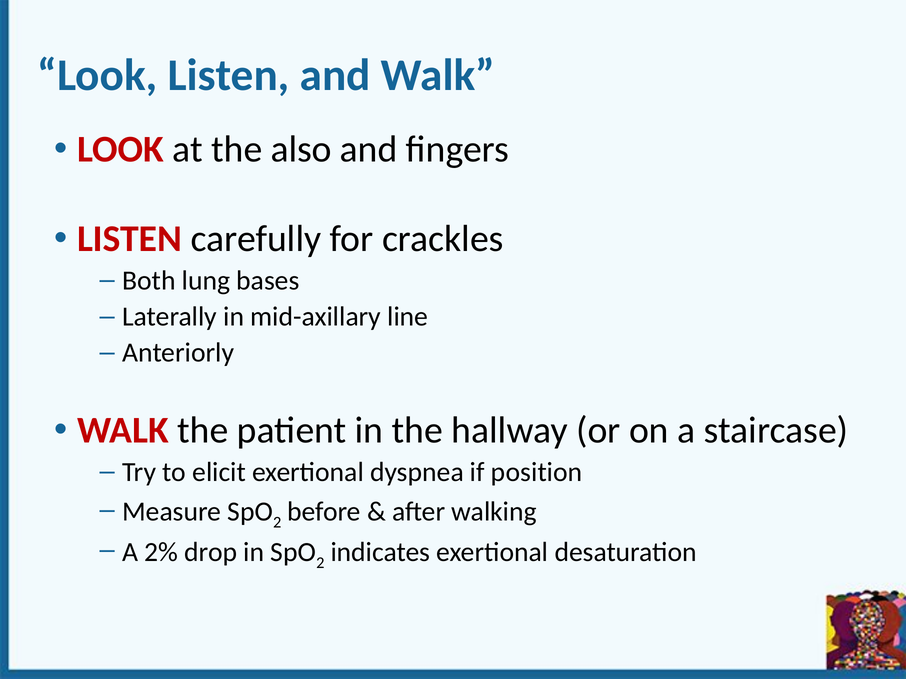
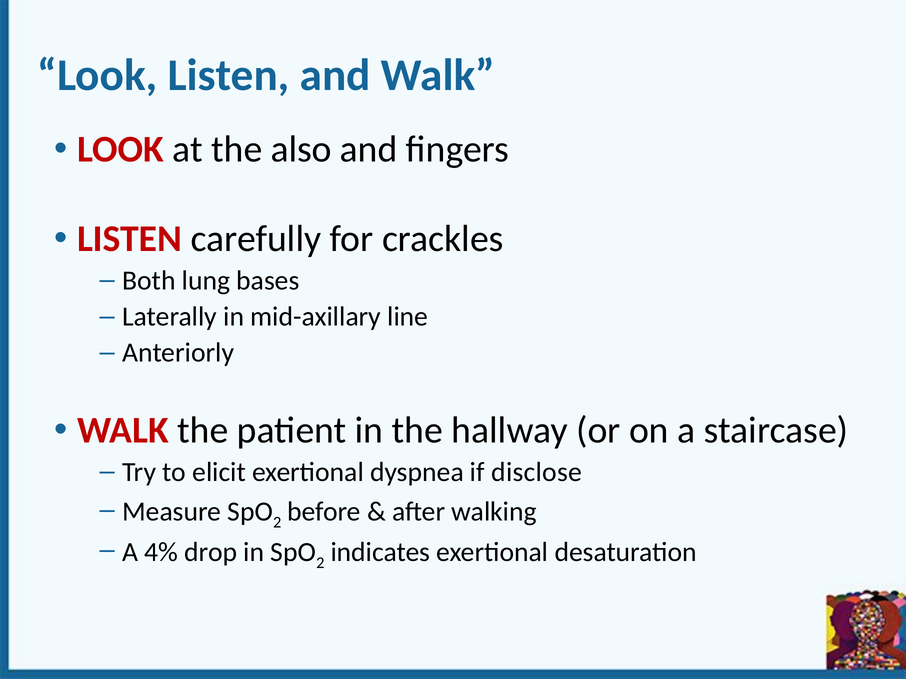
position: position -> disclose
2%: 2% -> 4%
